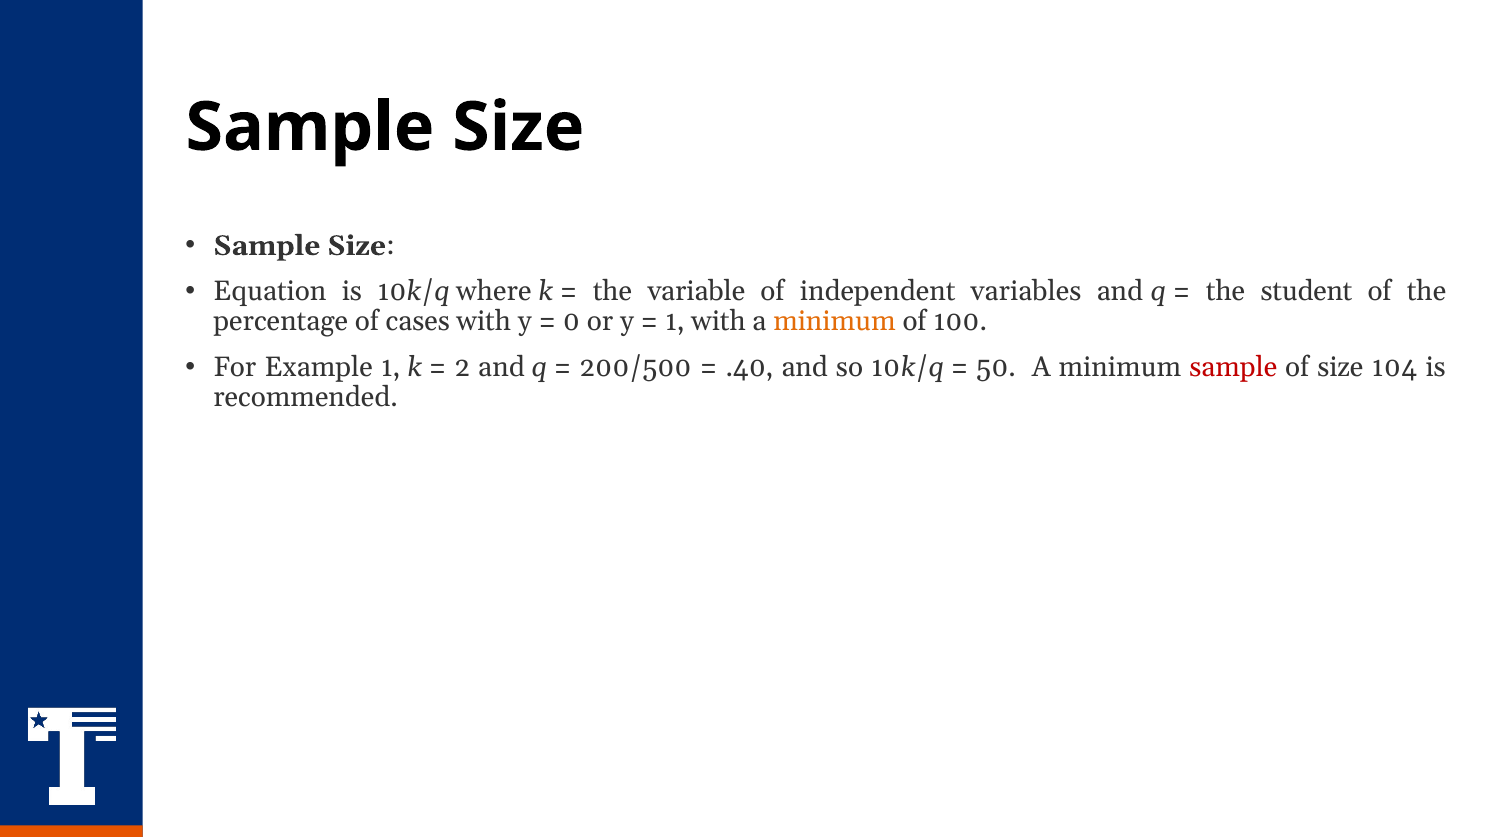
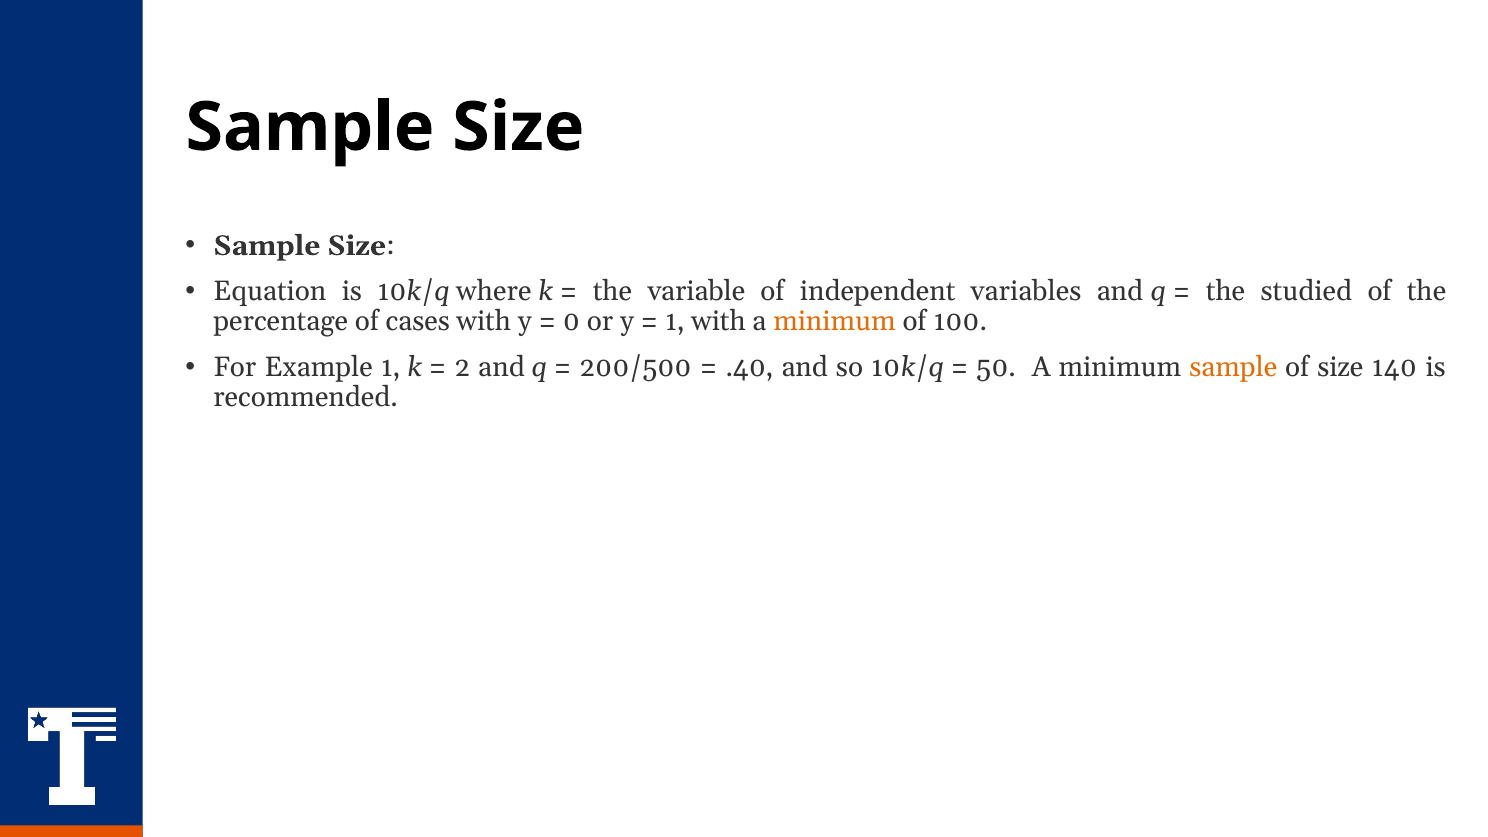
student: student -> studied
sample at (1233, 367) colour: red -> orange
104: 104 -> 140
